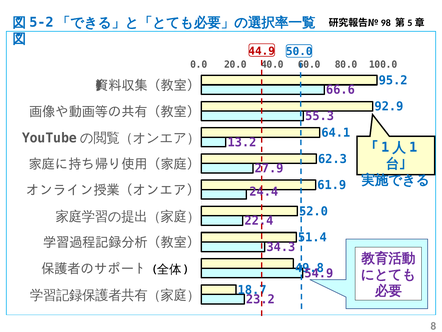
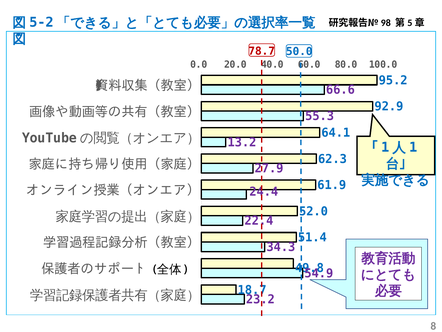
44.9: 44.9 -> 78.7
